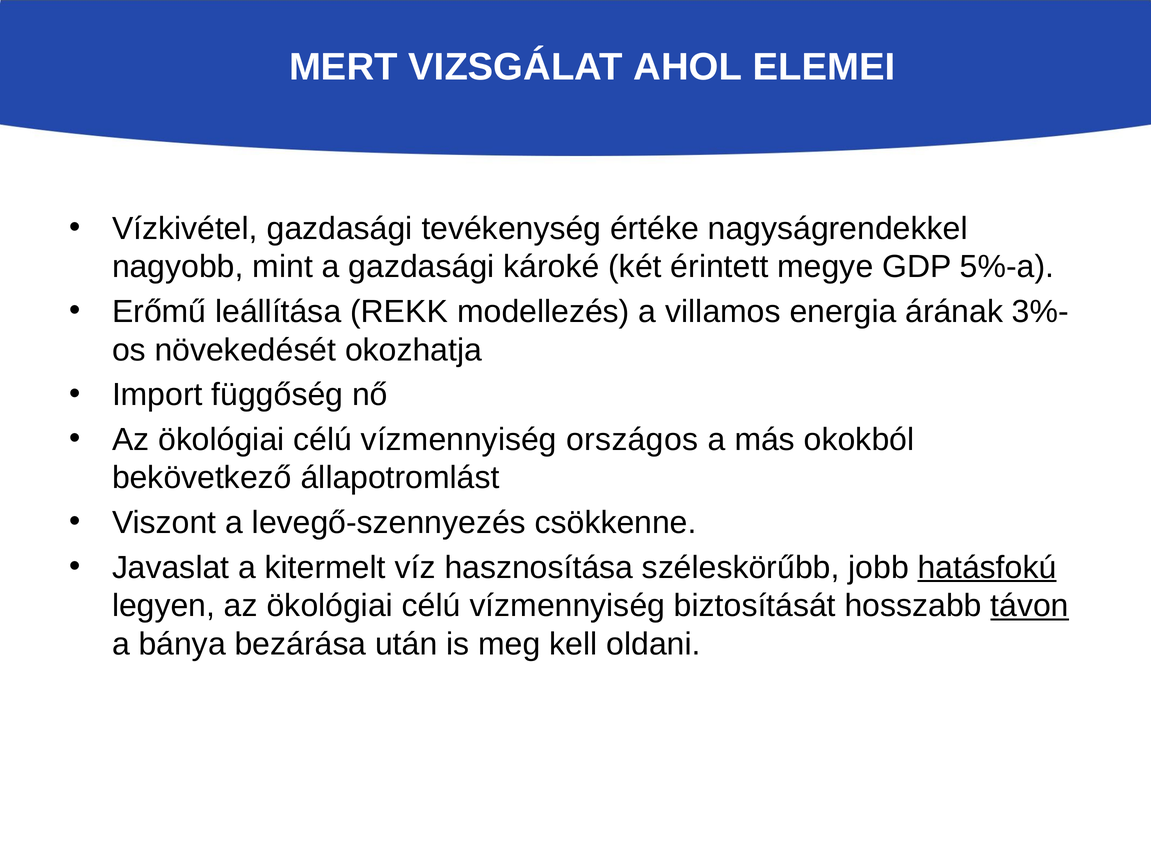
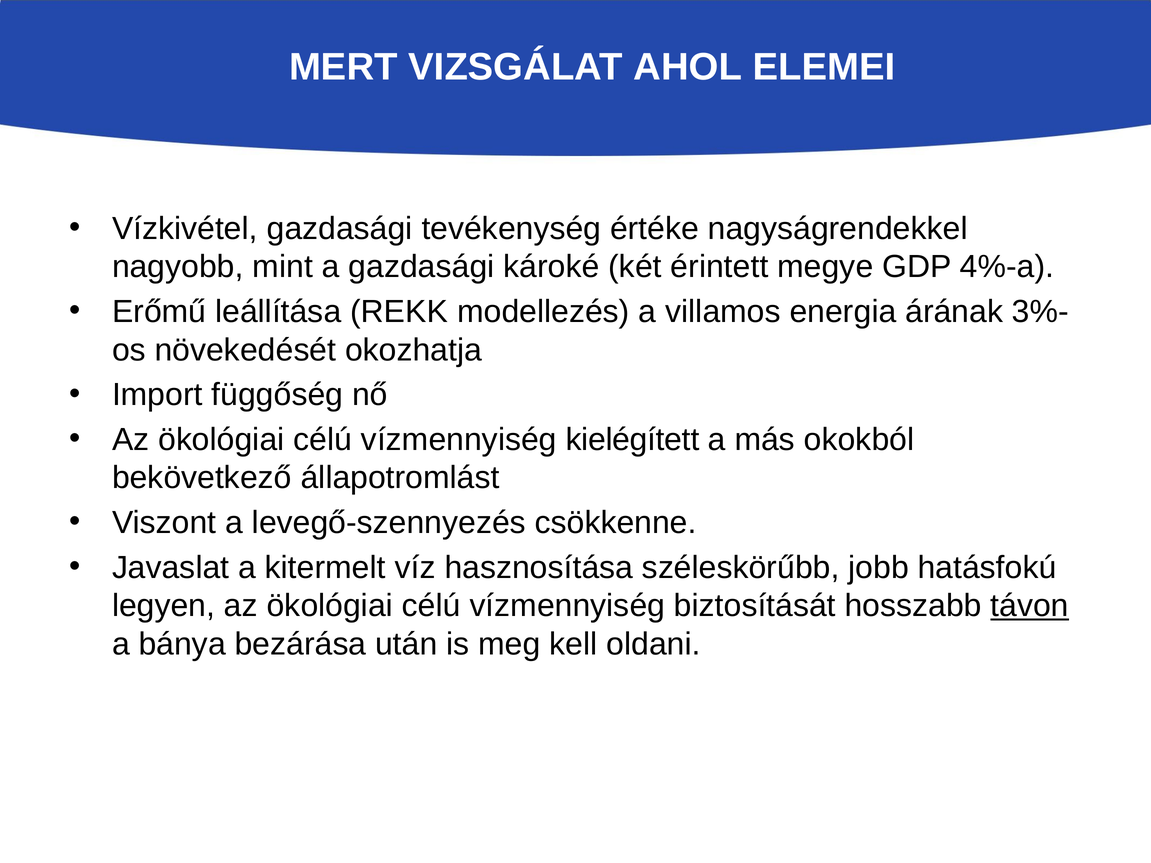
5%-a: 5%-a -> 4%-a
országos: országos -> kielégített
hatásfokú underline: present -> none
